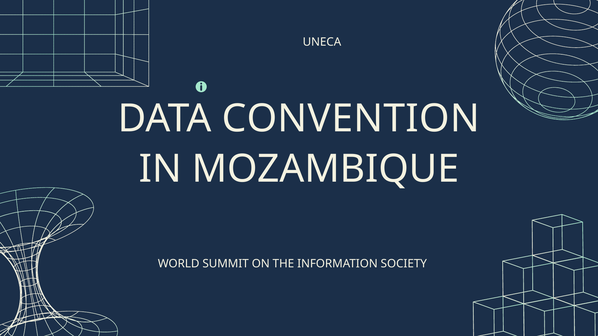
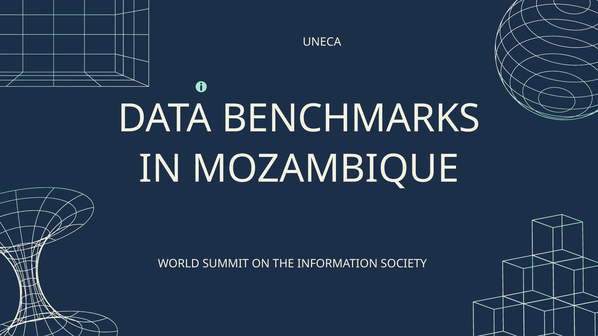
CONVENTION: CONVENTION -> BENCHMARKS
